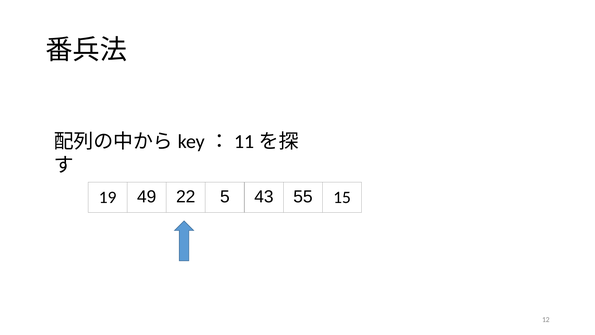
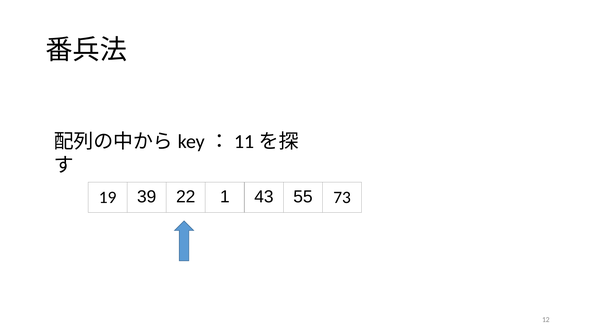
49: 49 -> 39
5: 5 -> 1
15: 15 -> 73
